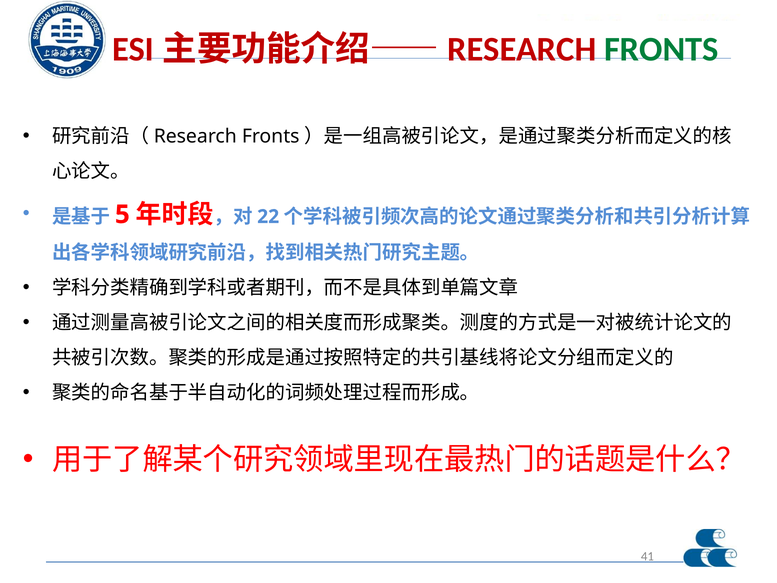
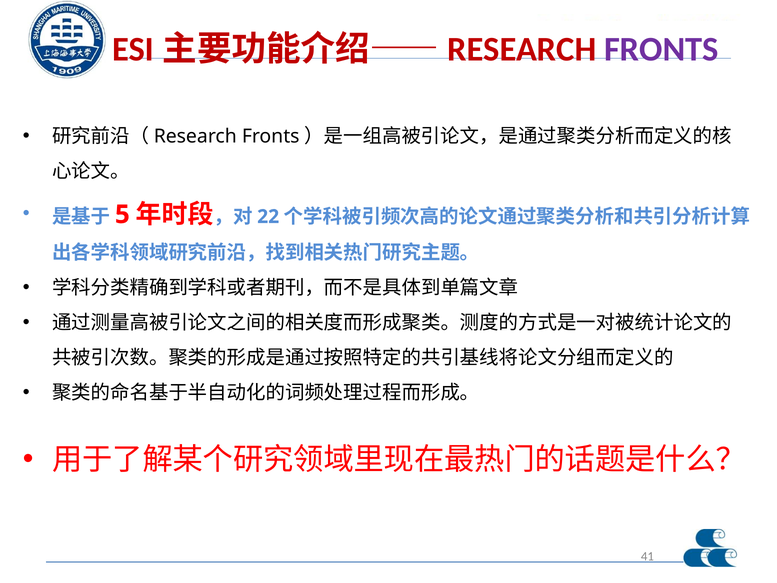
FRONTS colour: green -> purple
